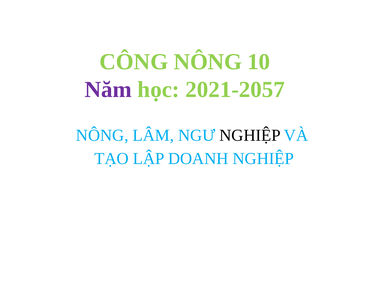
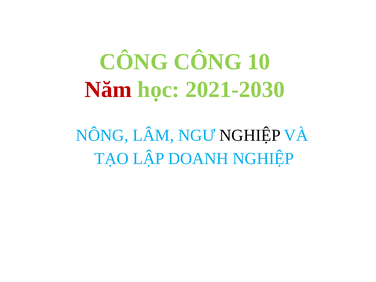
CÔNG NÔNG: NÔNG -> CÔNG
Năm colour: purple -> red
2021-2057: 2021-2057 -> 2021-2030
